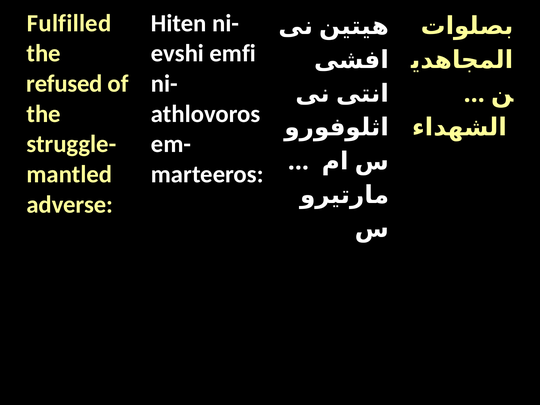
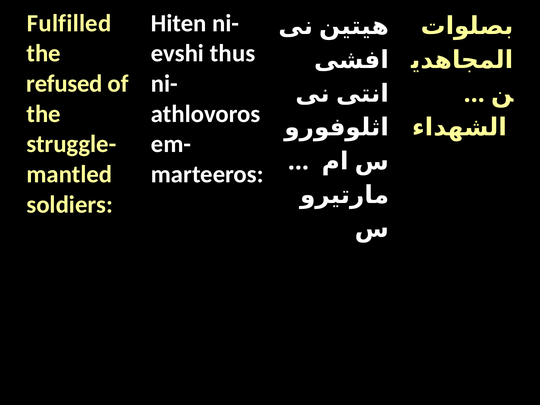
emfi: emfi -> thus
adverse: adverse -> soldiers
